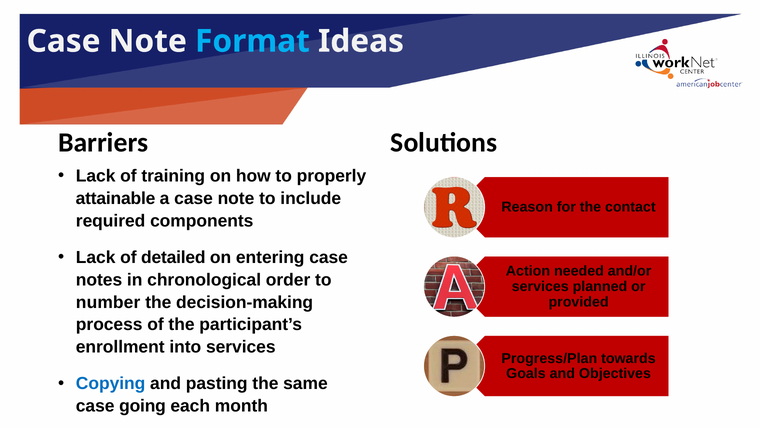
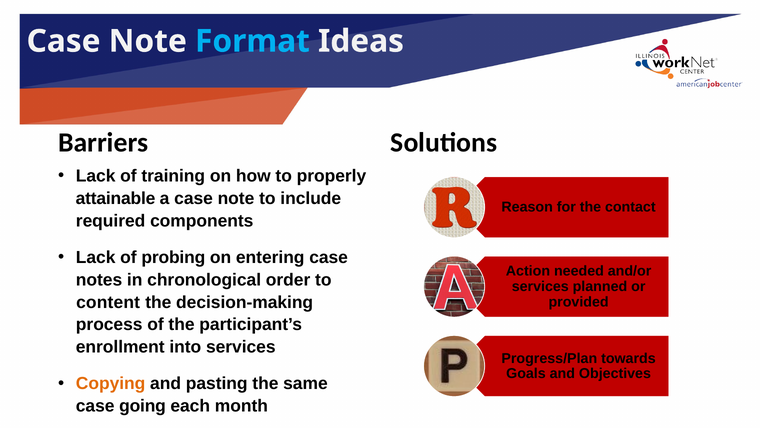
detailed: detailed -> probing
number: number -> content
Copying colour: blue -> orange
